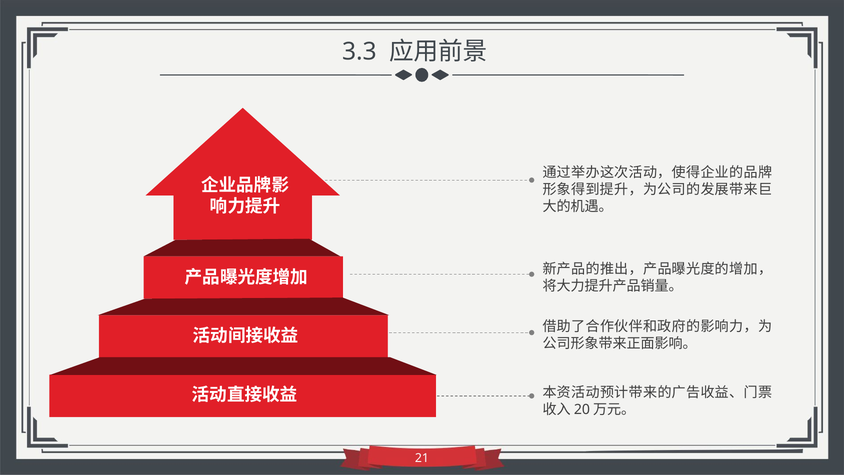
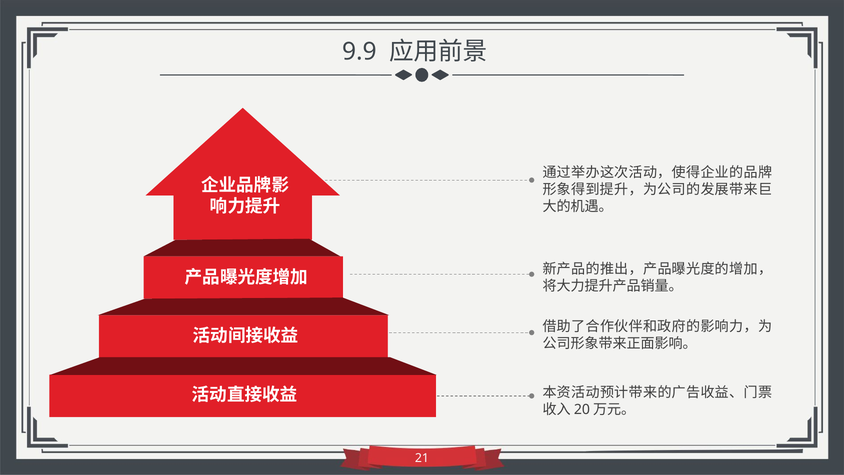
3.3: 3.3 -> 9.9
